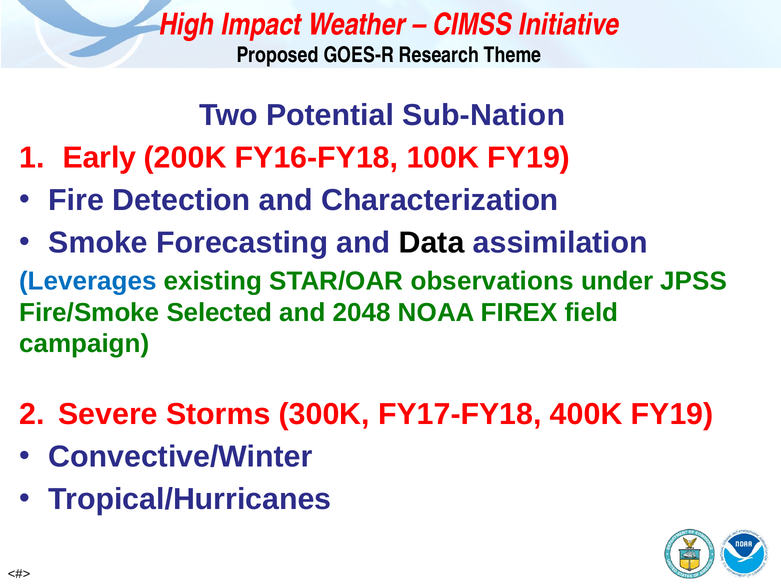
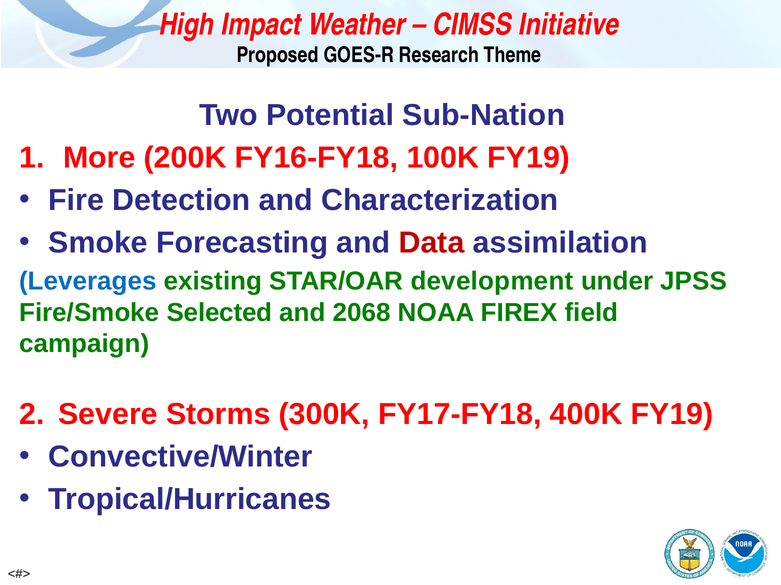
Early: Early -> More
Data colour: black -> red
observations: observations -> development
2048: 2048 -> 2068
